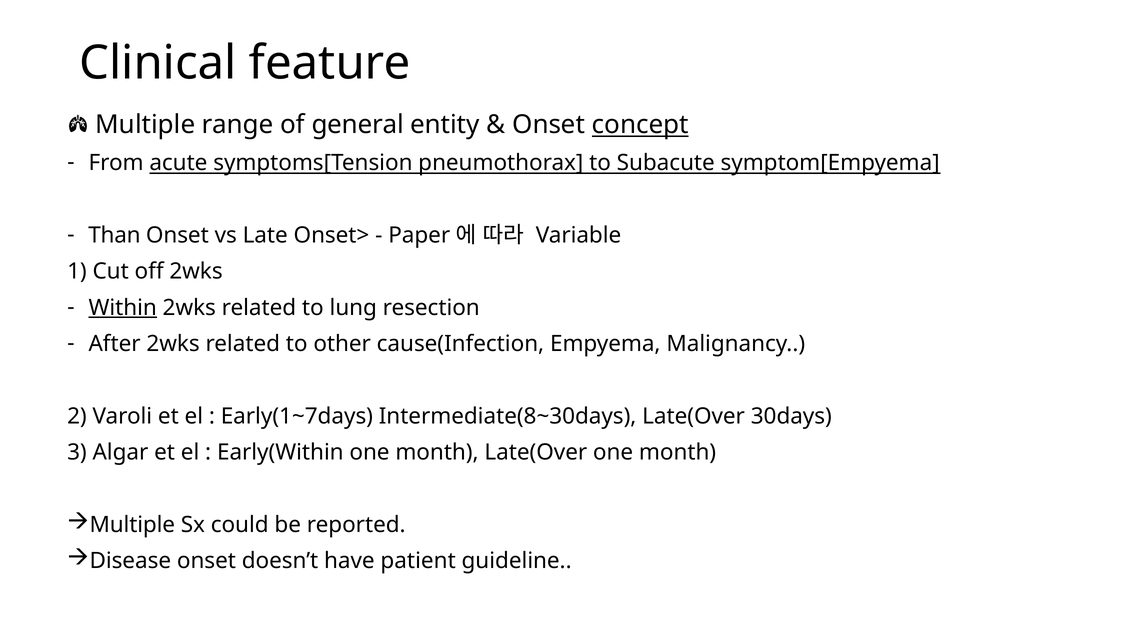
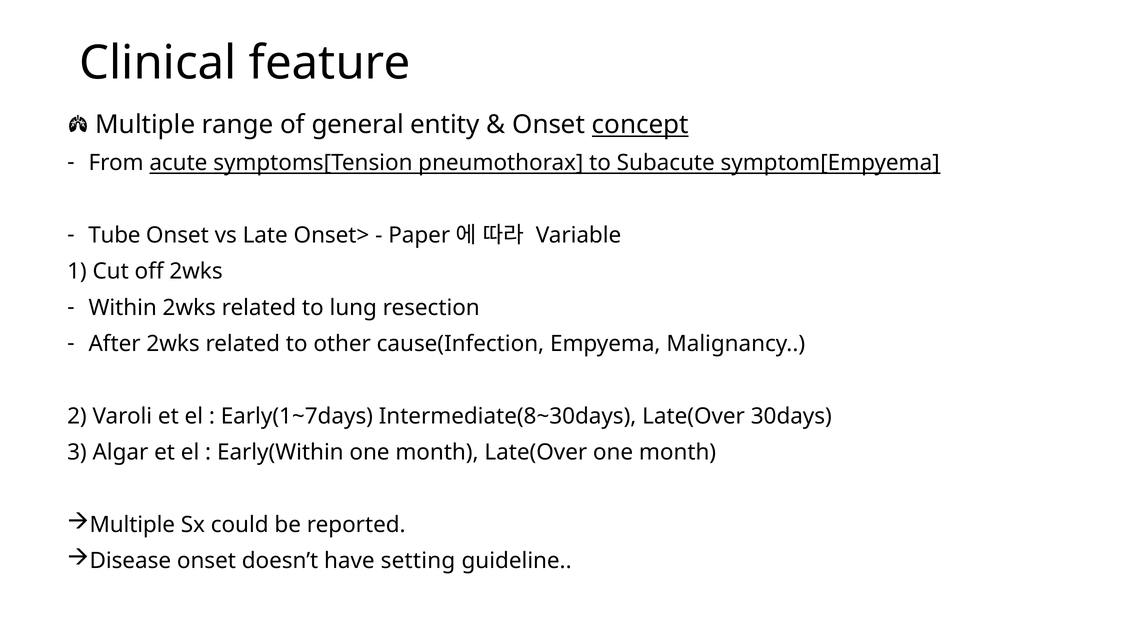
Than: Than -> Tube
Within underline: present -> none
patient: patient -> setting
